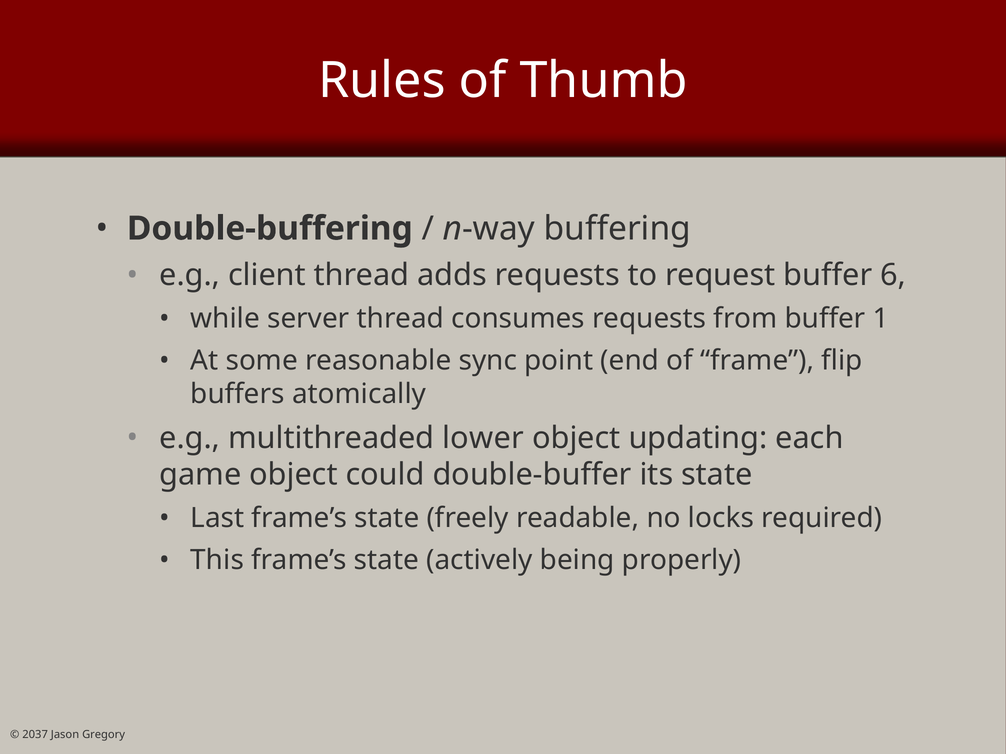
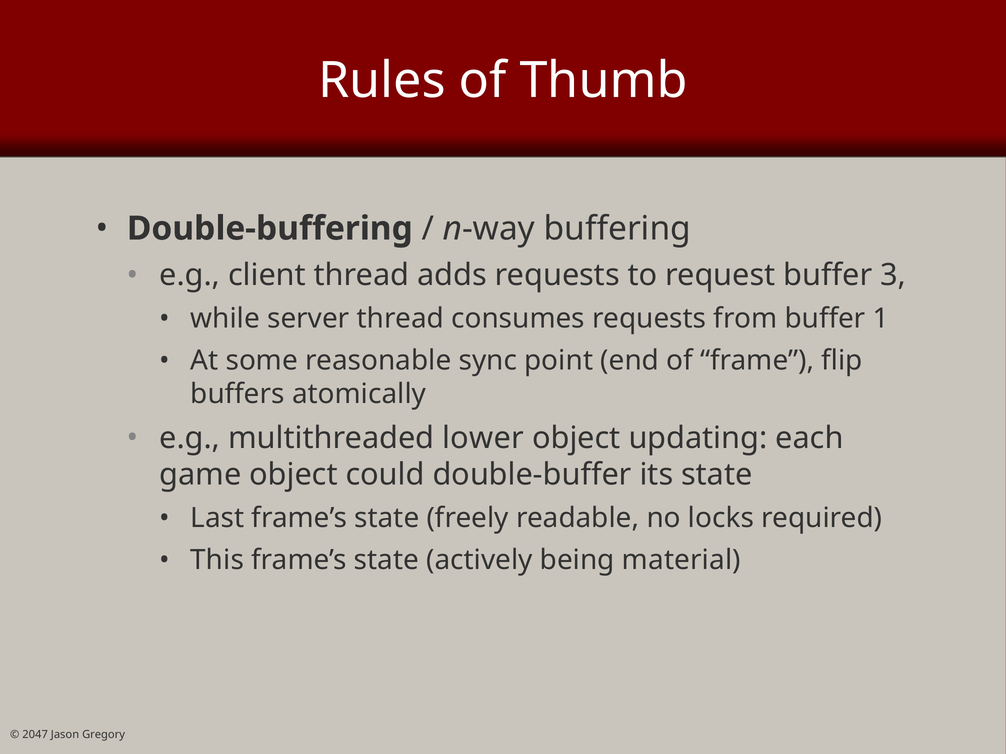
6: 6 -> 3
properly: properly -> material
2037: 2037 -> 2047
